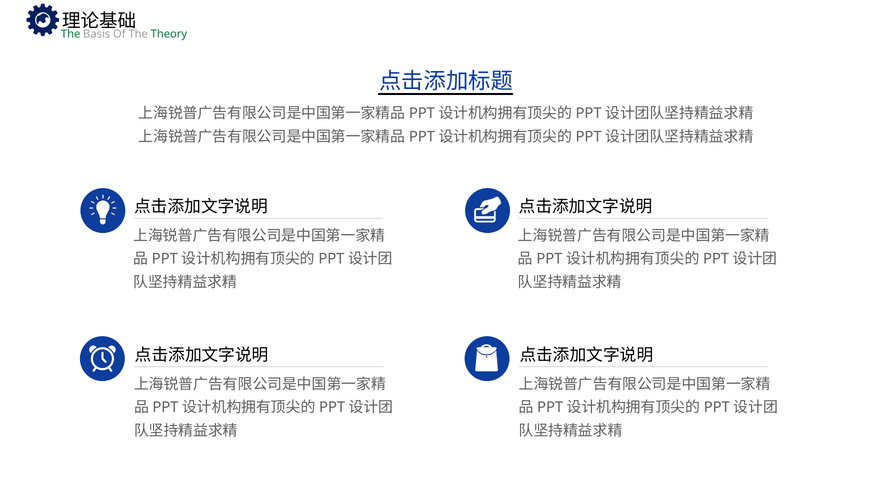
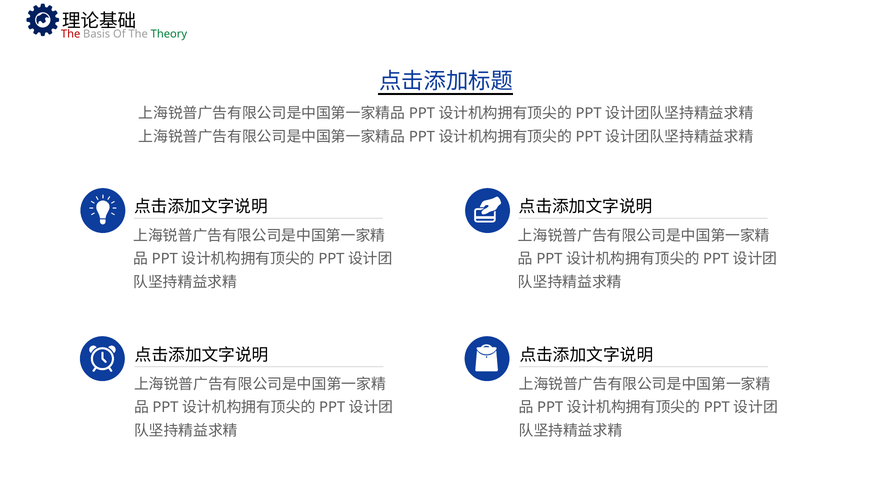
The at (71, 34) colour: green -> red
